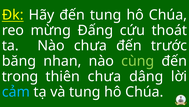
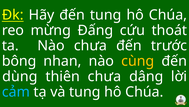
băng: băng -> bông
cùng colour: light green -> yellow
trong: trong -> dùng
